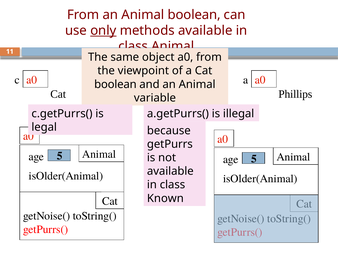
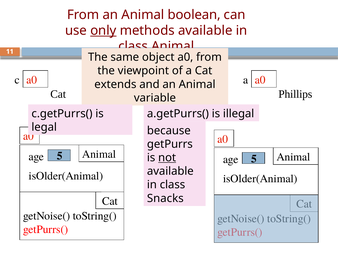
boolean at (115, 84): boolean -> extends
not underline: none -> present
Known: Known -> Snacks
